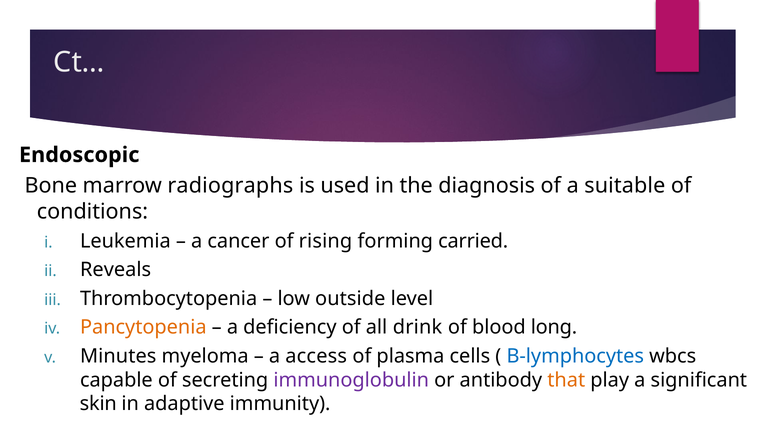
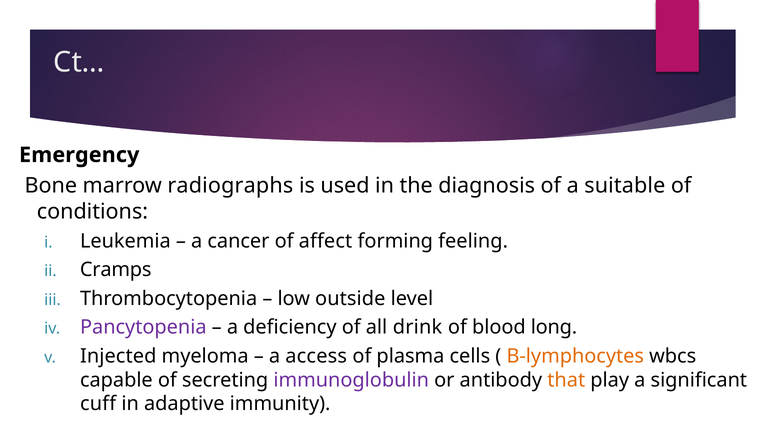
Endoscopic: Endoscopic -> Emergency
rising: rising -> affect
carried: carried -> feeling
Reveals: Reveals -> Cramps
Pancytopenia colour: orange -> purple
Minutes: Minutes -> Injected
B-lymphocytes colour: blue -> orange
skin: skin -> cuff
